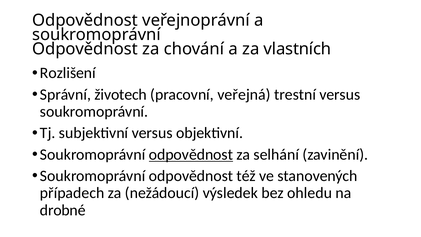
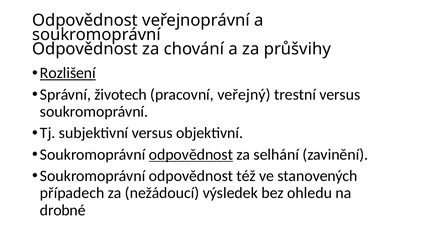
vlastních: vlastních -> průšvihy
Rozlišení underline: none -> present
veřejná: veřejná -> veřejný
